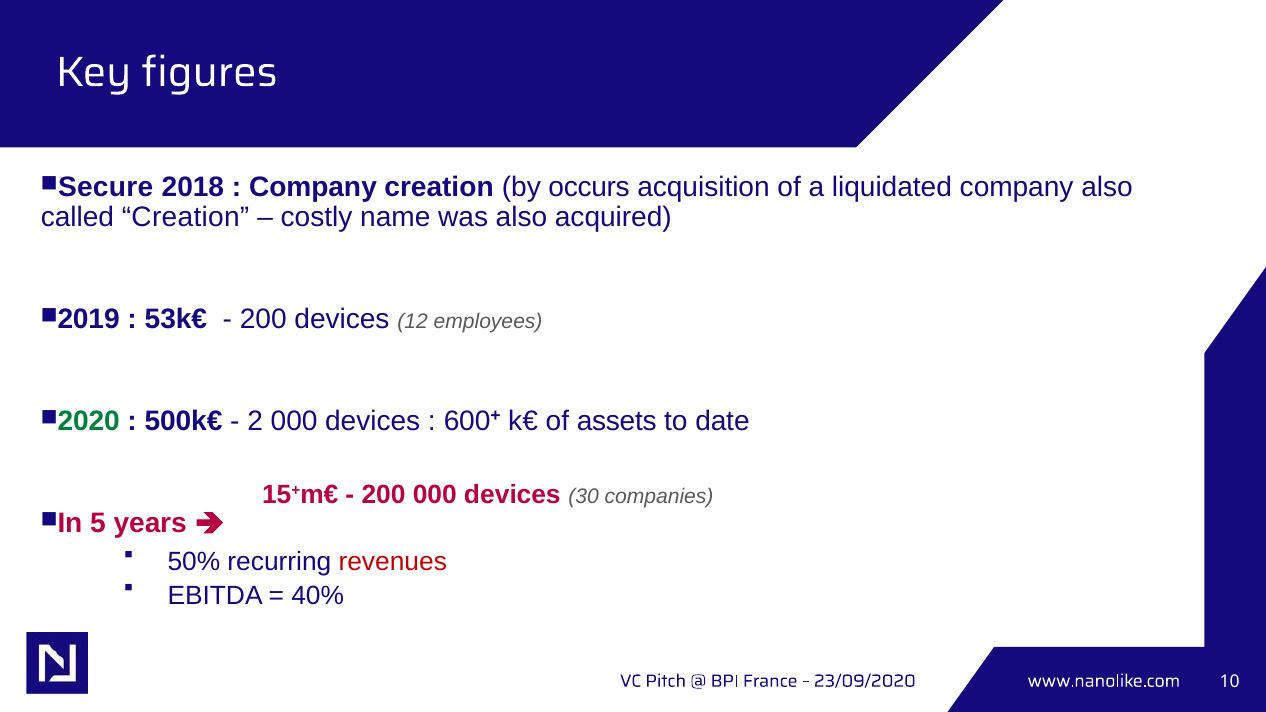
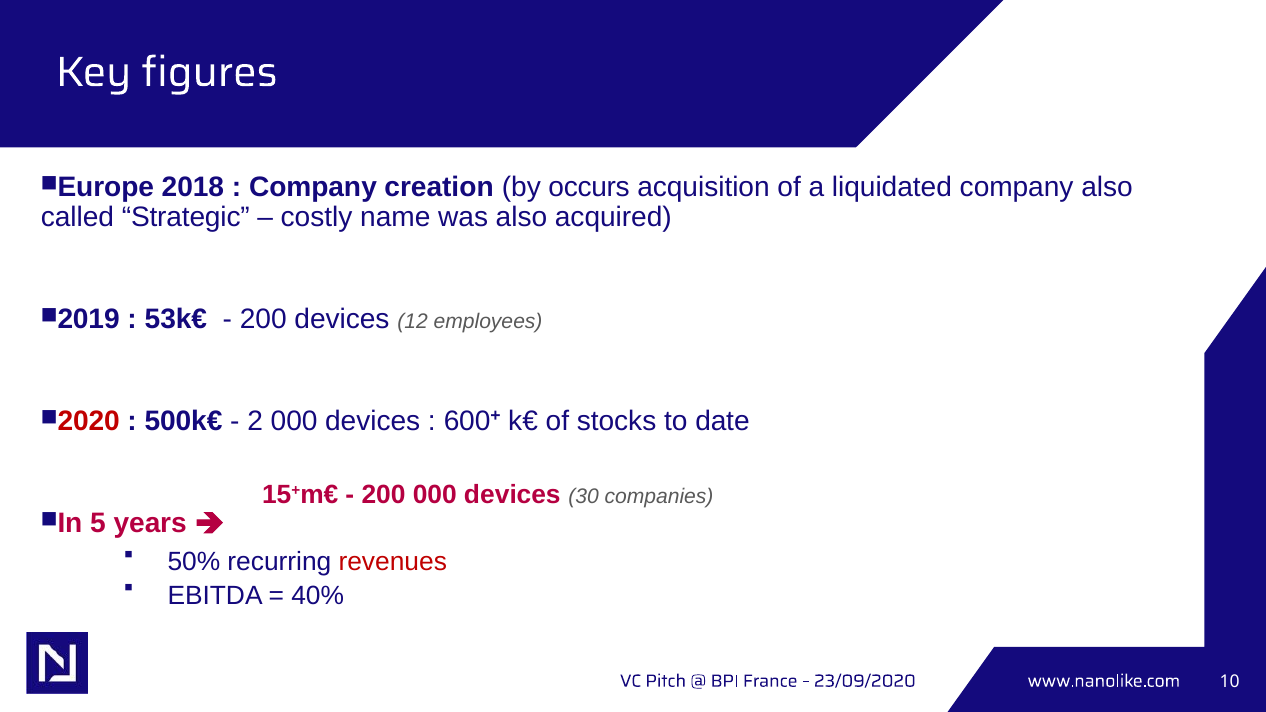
Secure: Secure -> Europe
called Creation: Creation -> Strategic
2020 colour: green -> red
assets: assets -> stocks
